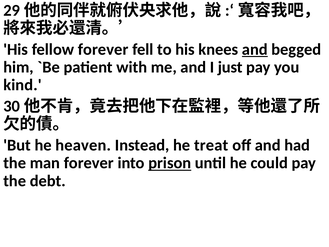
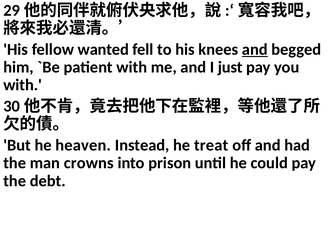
fellow forever: forever -> wanted
kind at (23, 85): kind -> with
man forever: forever -> crowns
prison underline: present -> none
